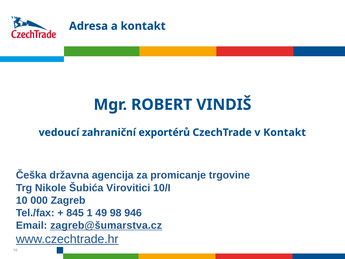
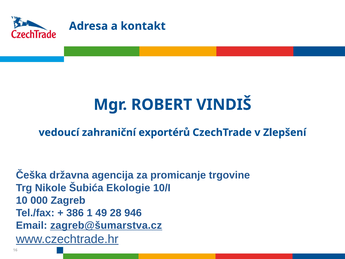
v Kontakt: Kontakt -> Zlepšení
Virovitici: Virovitici -> Ekologie
845: 845 -> 386
98: 98 -> 28
